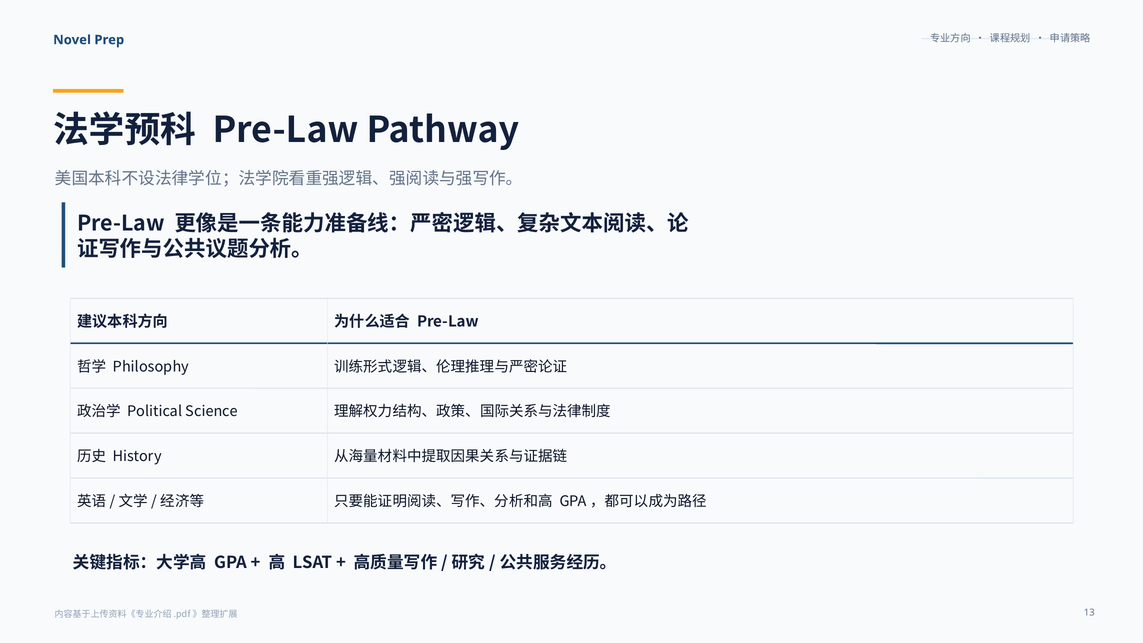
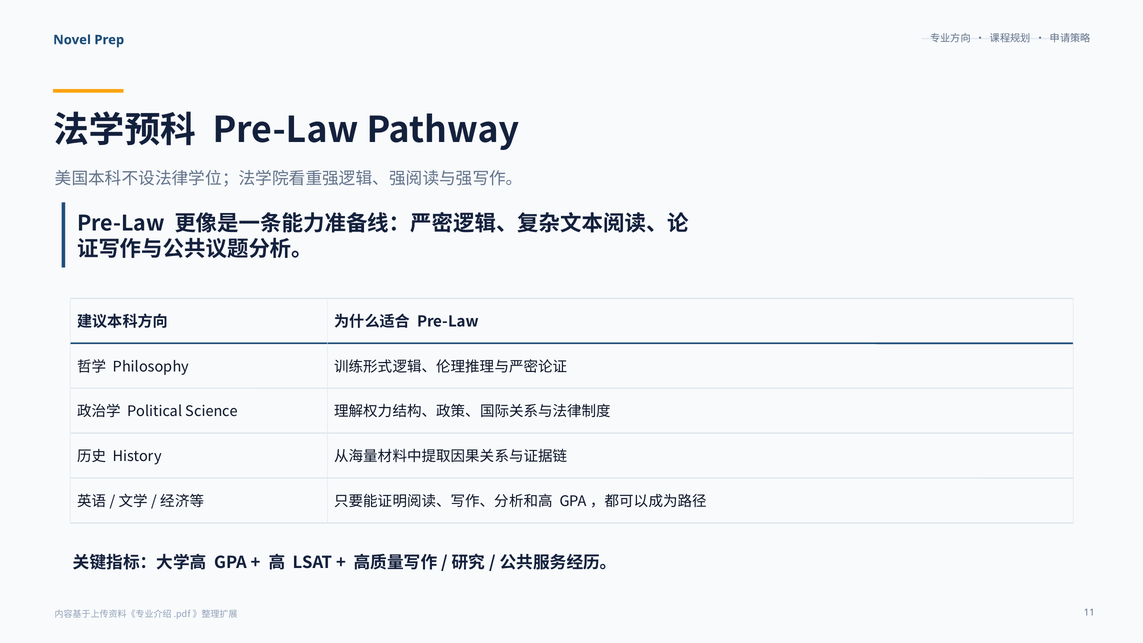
13: 13 -> 11
